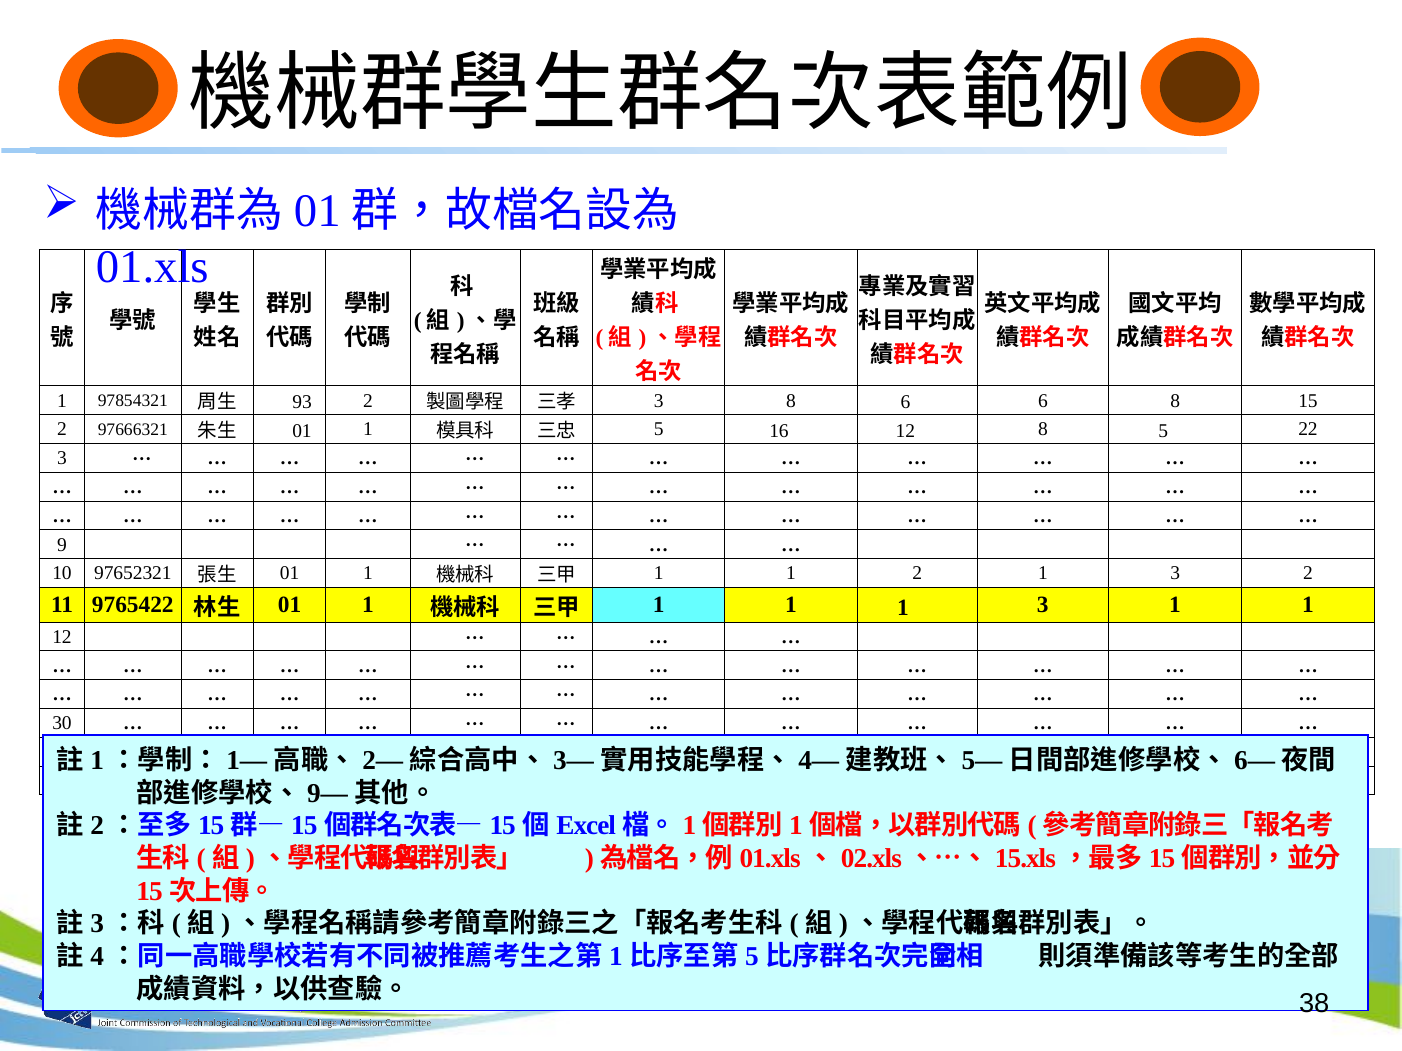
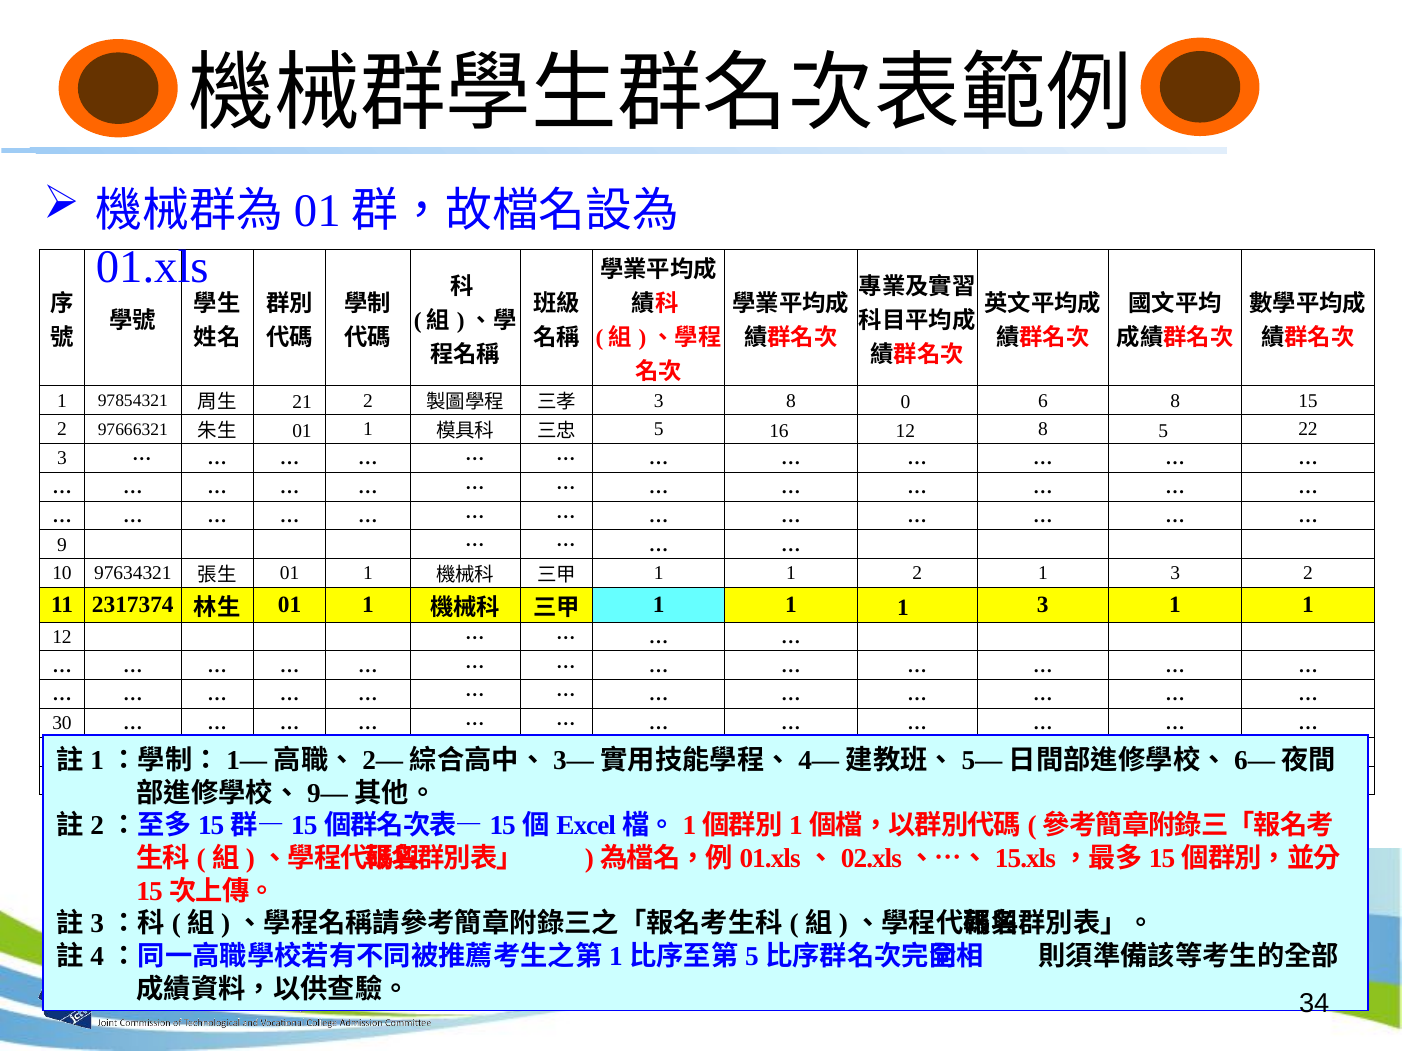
93 at (302, 403): 93 -> 21
8 6: 6 -> 0
97652321: 97652321 -> 97634321
9765422: 9765422 -> 2317374
38: 38 -> 34
